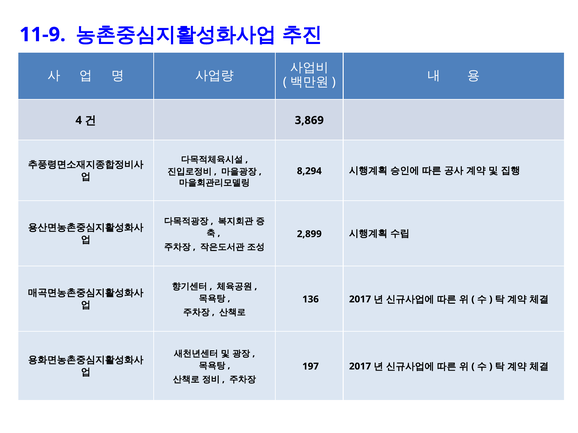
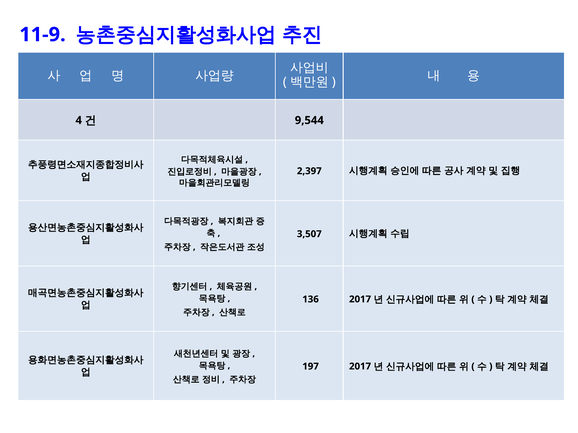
3,869: 3,869 -> 9,544
8,294: 8,294 -> 2,397
2,899: 2,899 -> 3,507
